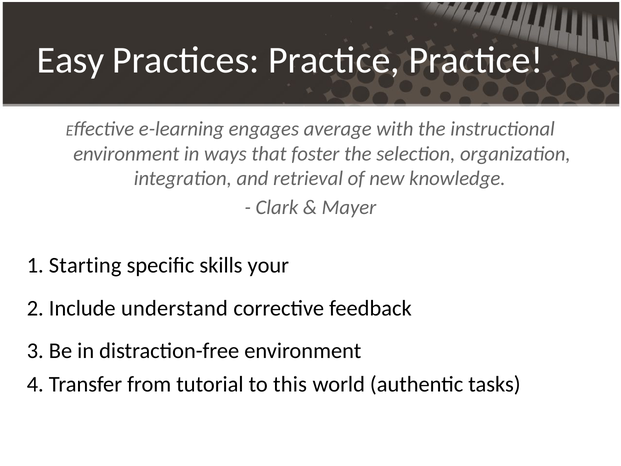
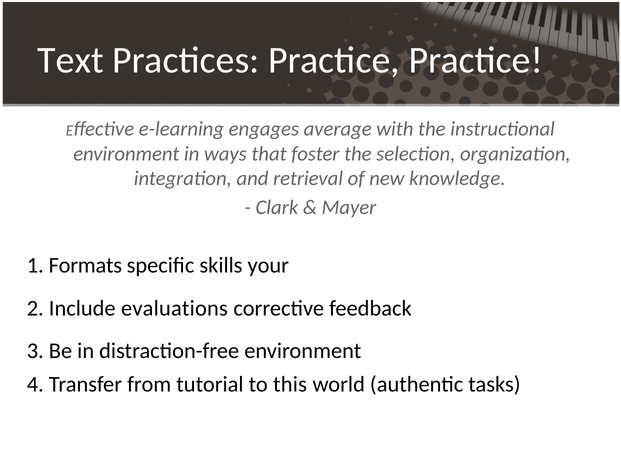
Easy: Easy -> Text
Starting: Starting -> Formats
understand: understand -> evaluations
